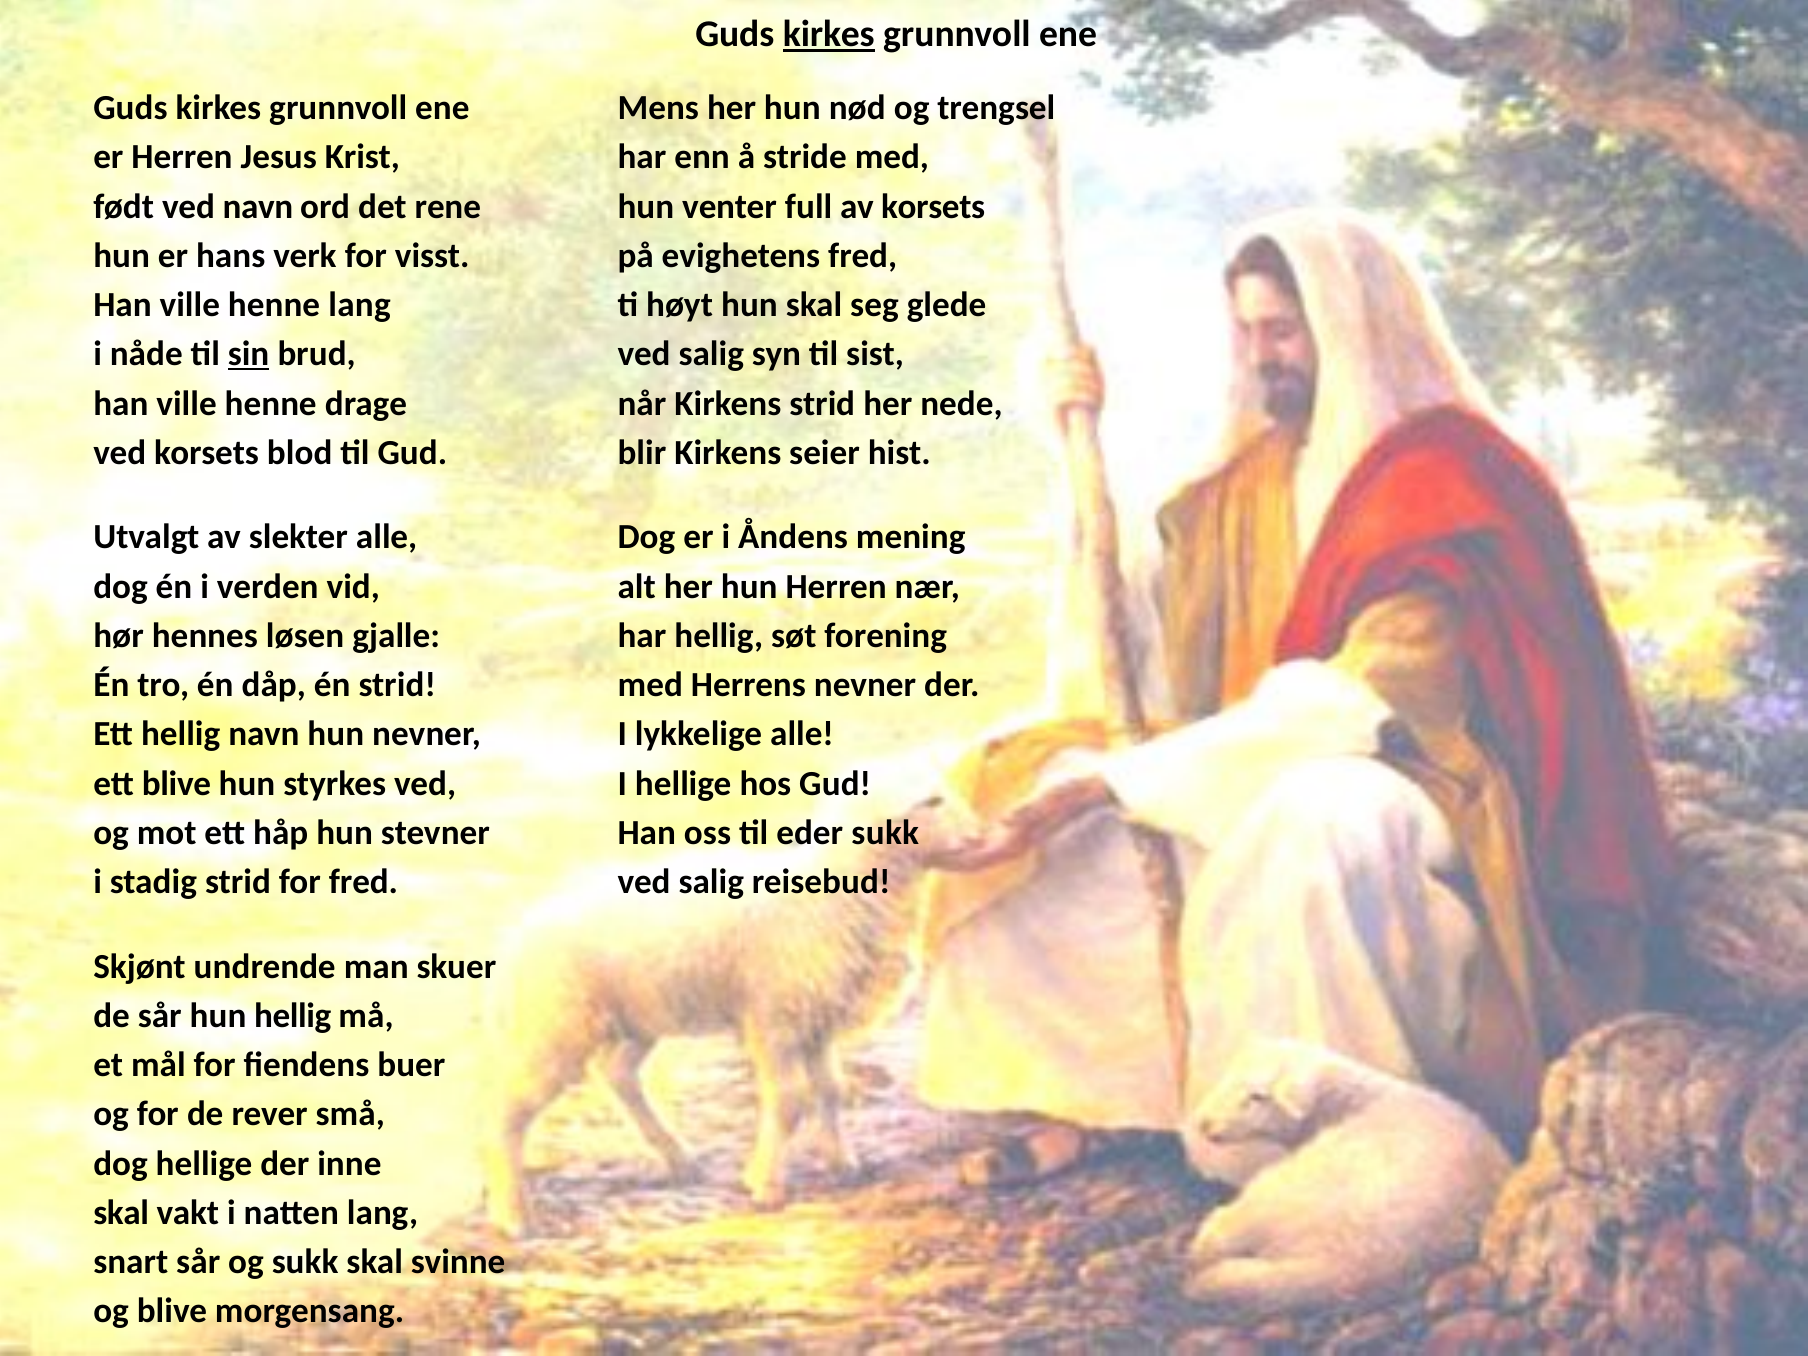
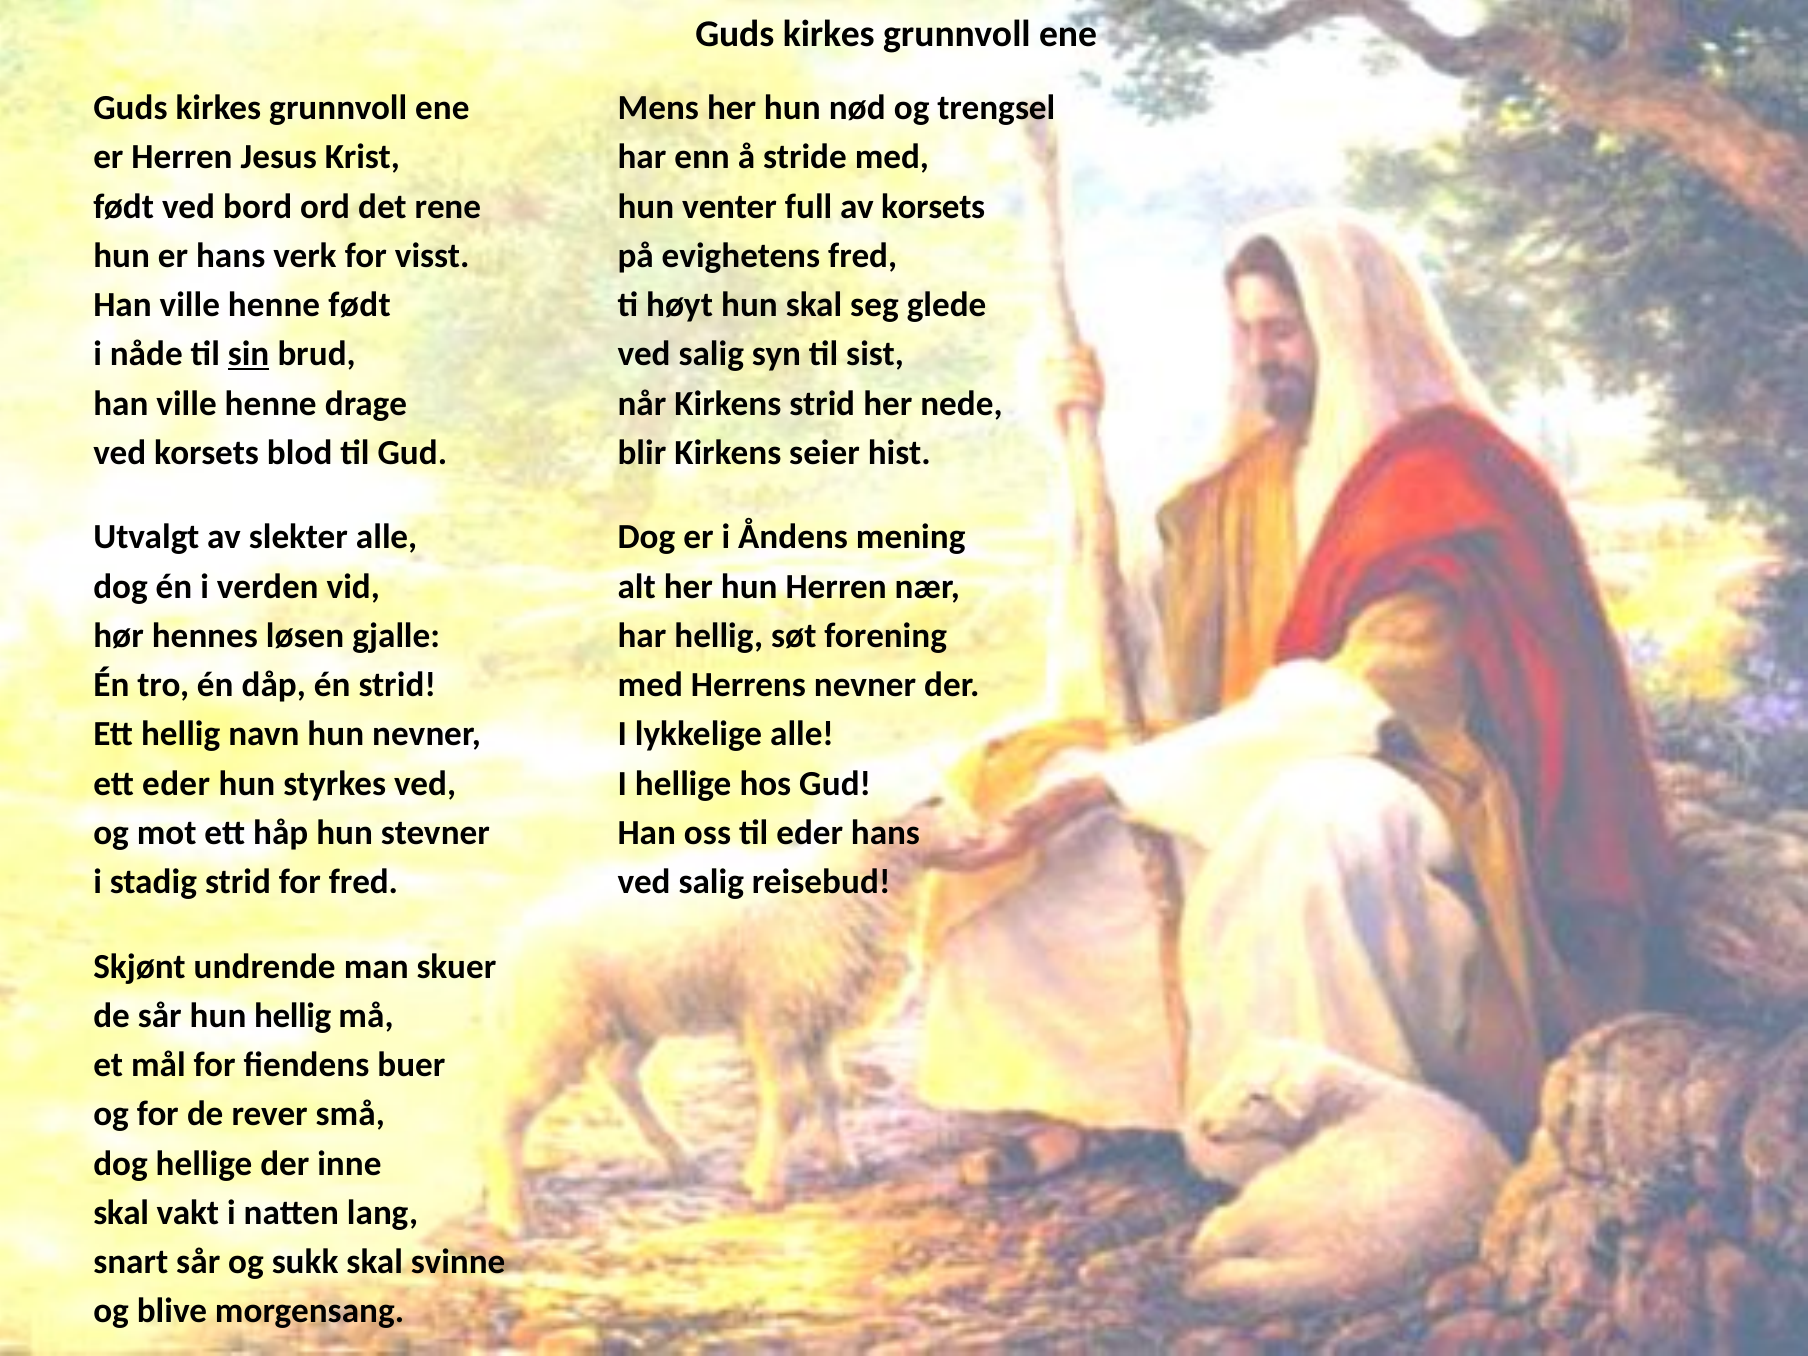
kirkes at (829, 34) underline: present -> none
ved navn: navn -> bord
henne lang: lang -> født
ett blive: blive -> eder
eder sukk: sukk -> hans
